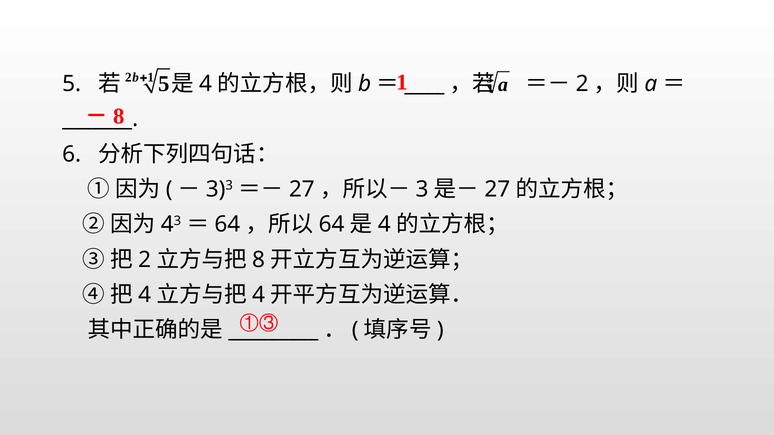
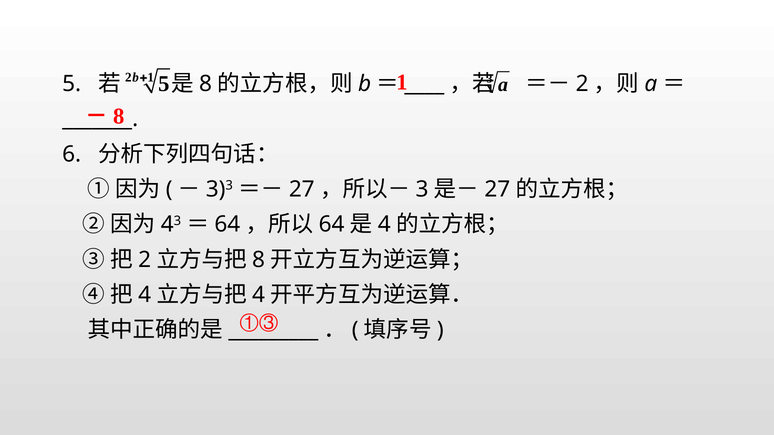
4 at (206, 84): 4 -> 8
